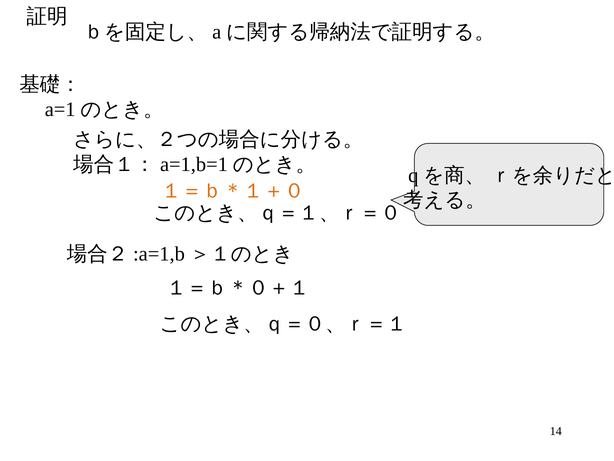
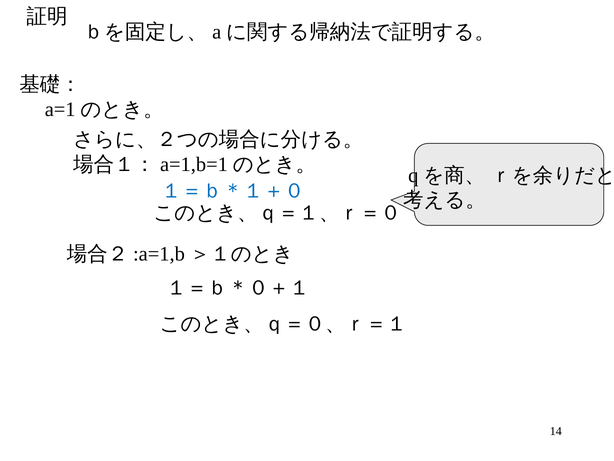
１＝ｂ＊１＋０ colour: orange -> blue
